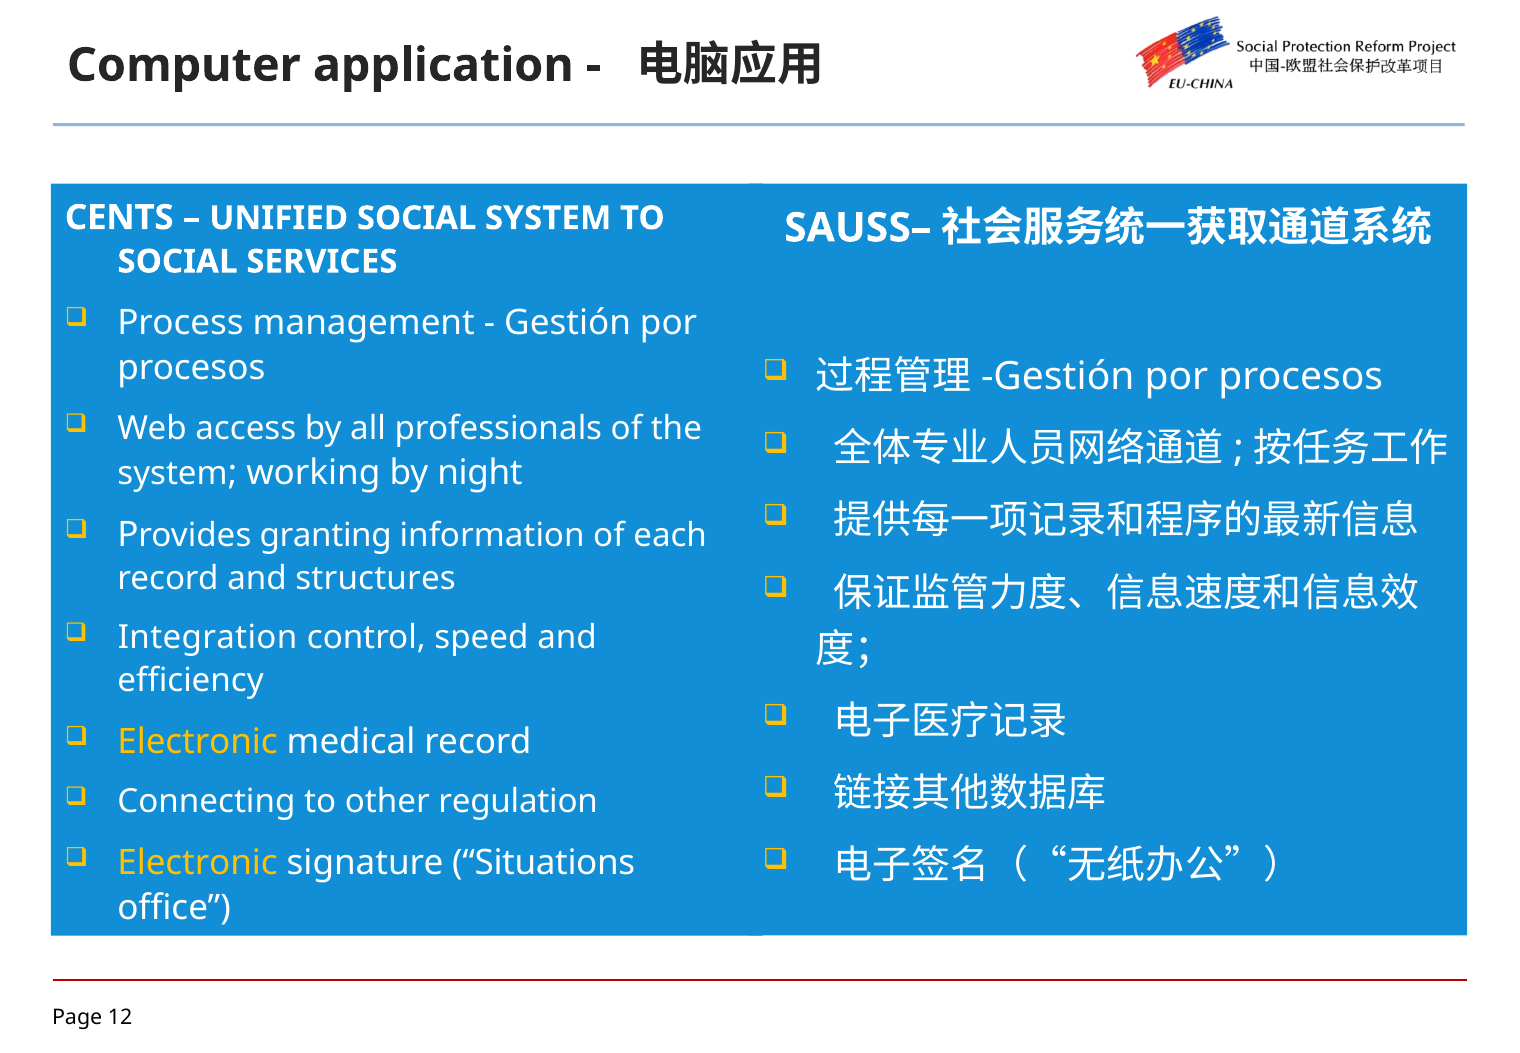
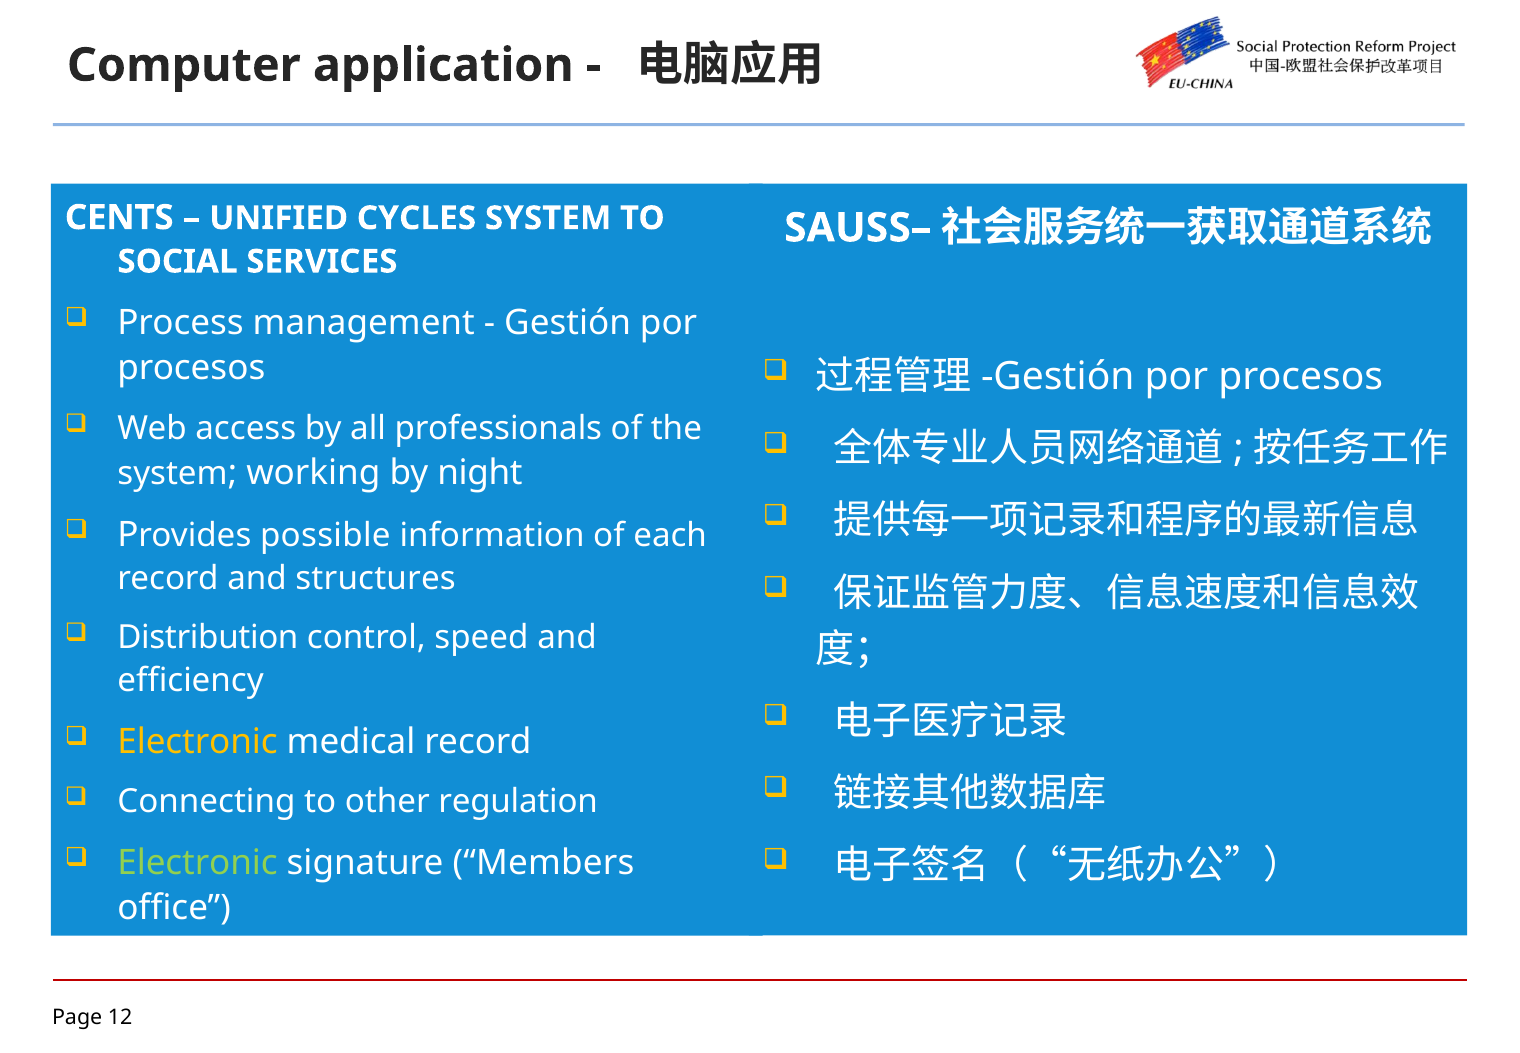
UNIFIED SOCIAL: SOCIAL -> CYCLES
granting: granting -> possible
Integration: Integration -> Distribution
Electronic at (198, 862) colour: yellow -> light green
Situations: Situations -> Members
